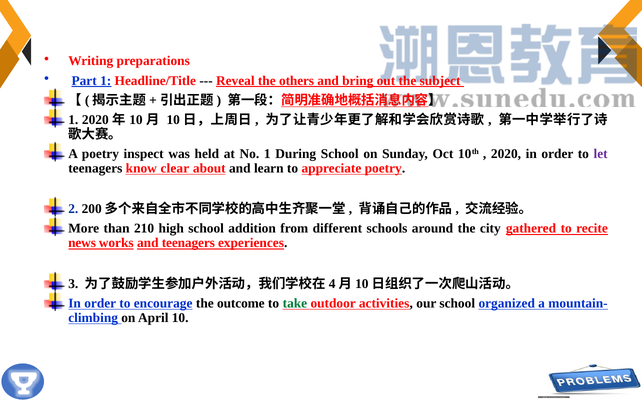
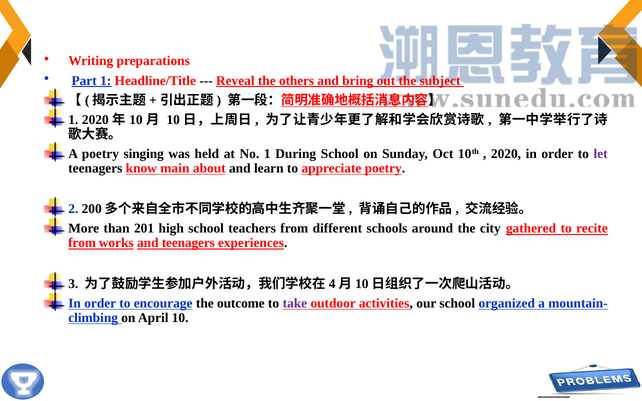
inspect: inspect -> singing
clear: clear -> main
210: 210 -> 201
addition: addition -> teachers
news at (82, 243): news -> from
take colour: green -> purple
